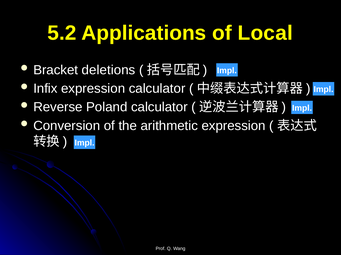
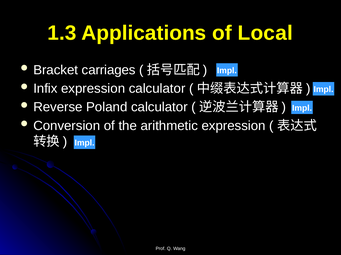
5.2: 5.2 -> 1.3
deletions: deletions -> carriages
